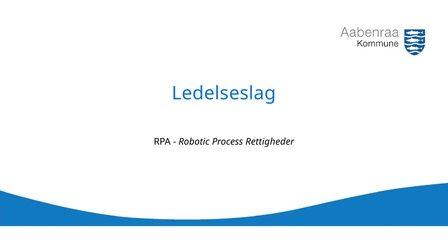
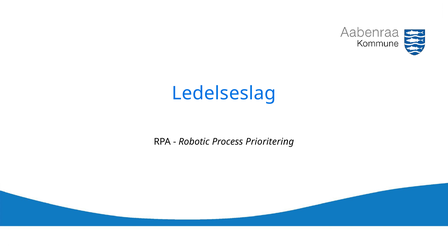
Rettigheder: Rettigheder -> Prioritering
